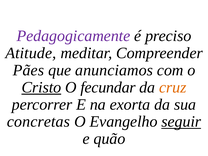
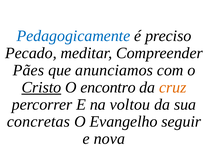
Pedagogicamente colour: purple -> blue
Atitude: Atitude -> Pecado
fecundar: fecundar -> encontro
exorta: exorta -> voltou
seguir underline: present -> none
quão: quão -> nova
